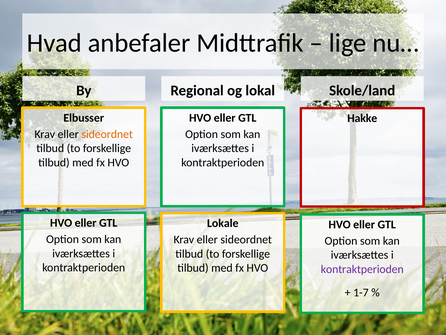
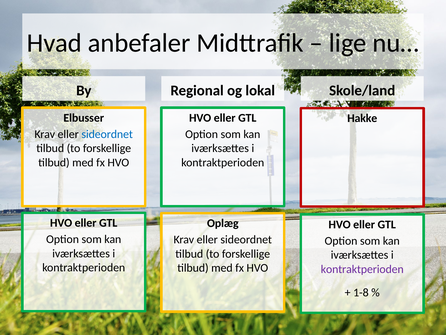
sideordnet at (107, 134) colour: orange -> blue
Lokale: Lokale -> Oplæg
1-7: 1-7 -> 1-8
